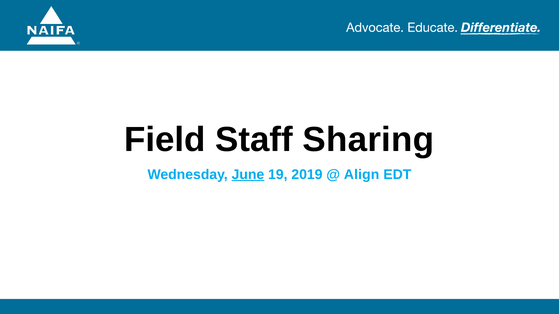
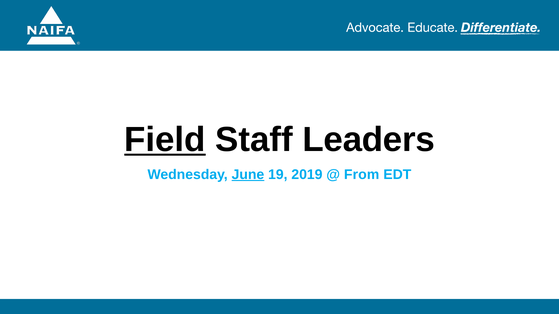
Field underline: none -> present
Sharing: Sharing -> Leaders
Align: Align -> From
